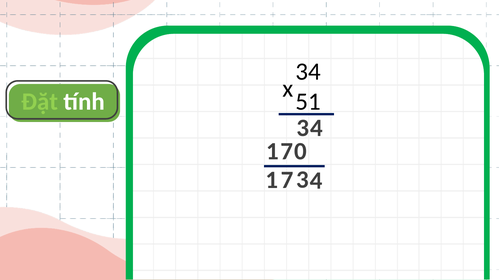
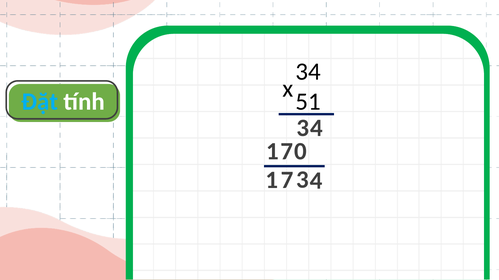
Đặt colour: light green -> light blue
